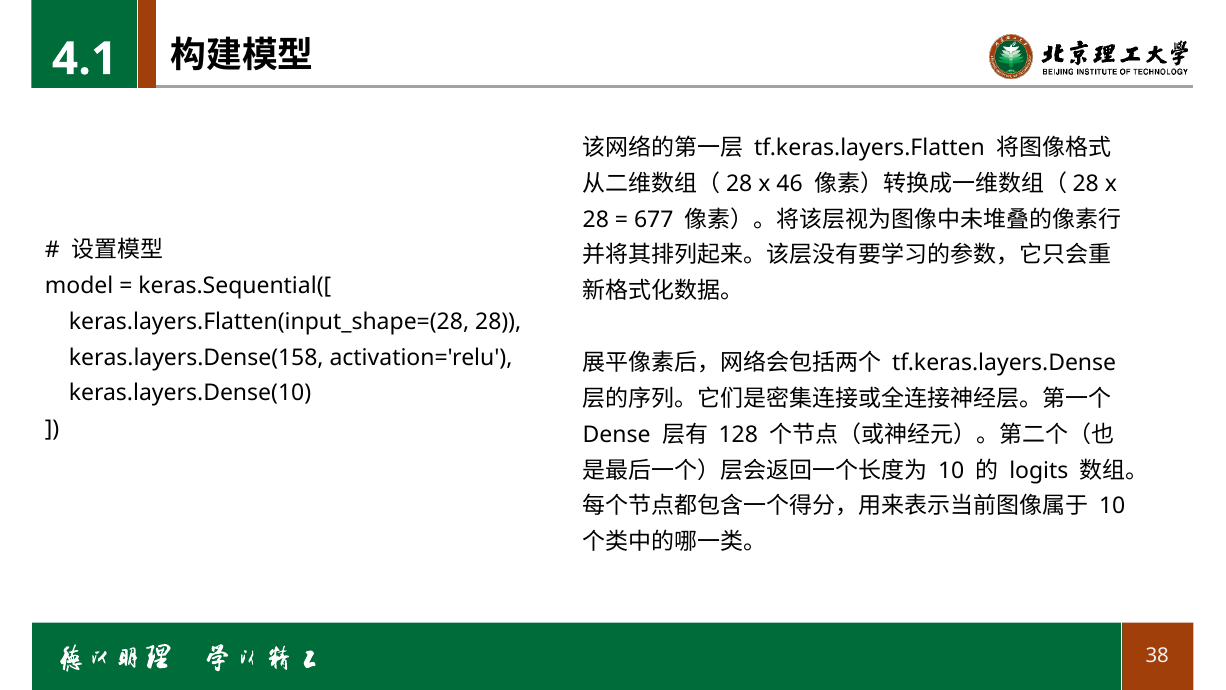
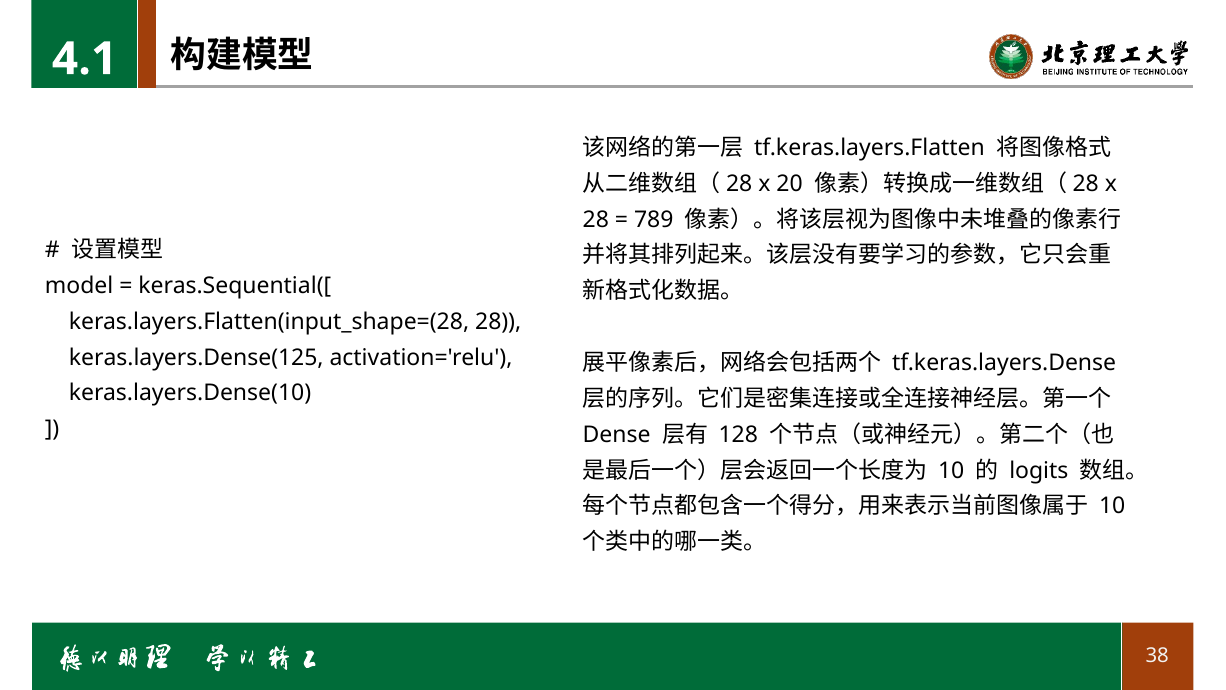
46: 46 -> 20
677: 677 -> 789
keras.layers.Dense(158: keras.layers.Dense(158 -> keras.layers.Dense(125
